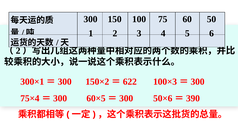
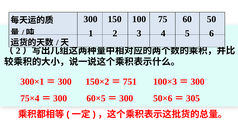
622: 622 -> 751
390: 390 -> 305
